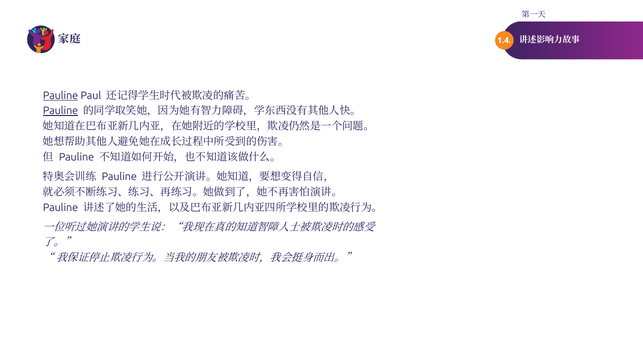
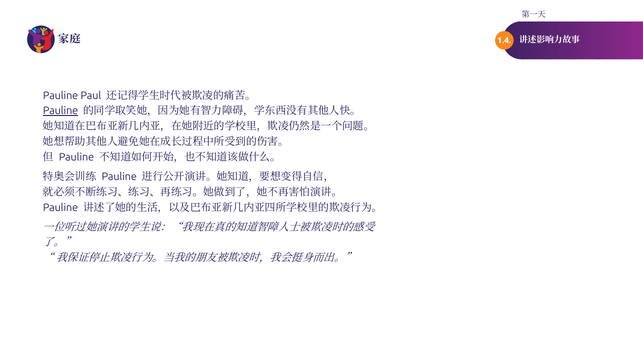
Pauline at (61, 95) underline: present -> none
